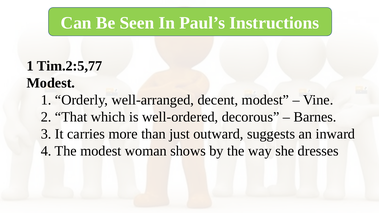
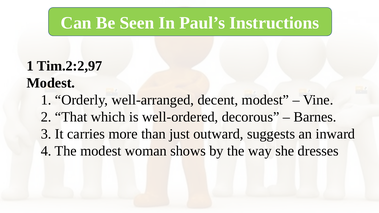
Tim.2:5,77: Tim.2:5,77 -> Tim.2:2,97
